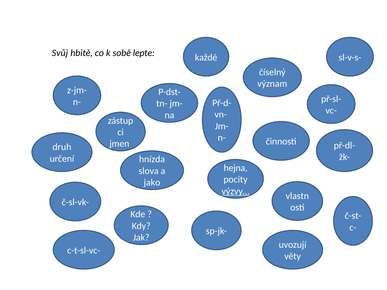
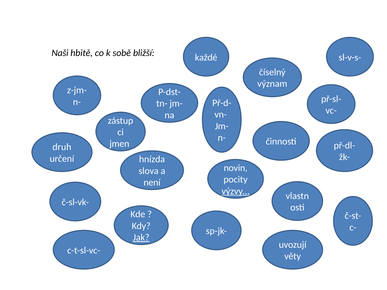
Svůj: Svůj -> Naši
lepte: lepte -> bližší
hejna: hejna -> novin
jako: jako -> není
Jak underline: none -> present
